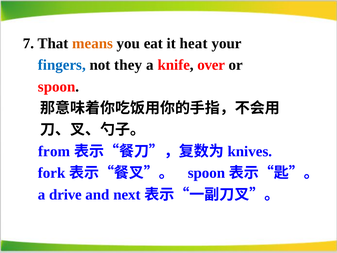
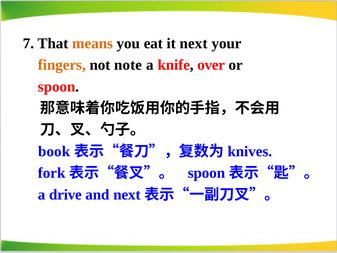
it heat: heat -> next
fingers colour: blue -> orange
they: they -> note
from: from -> book
